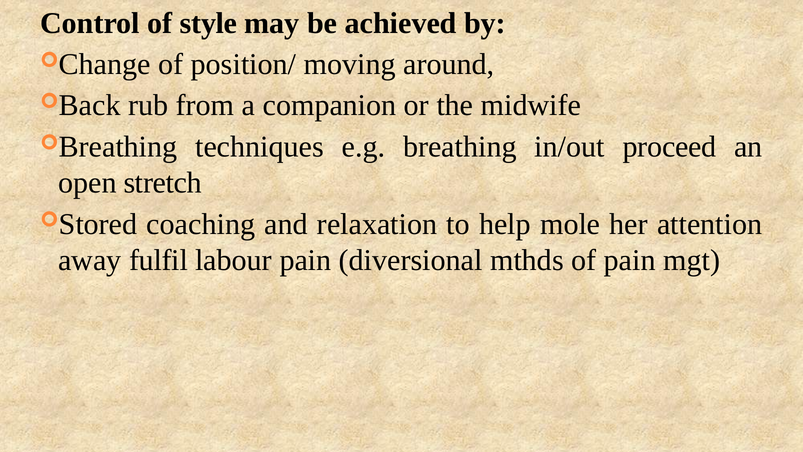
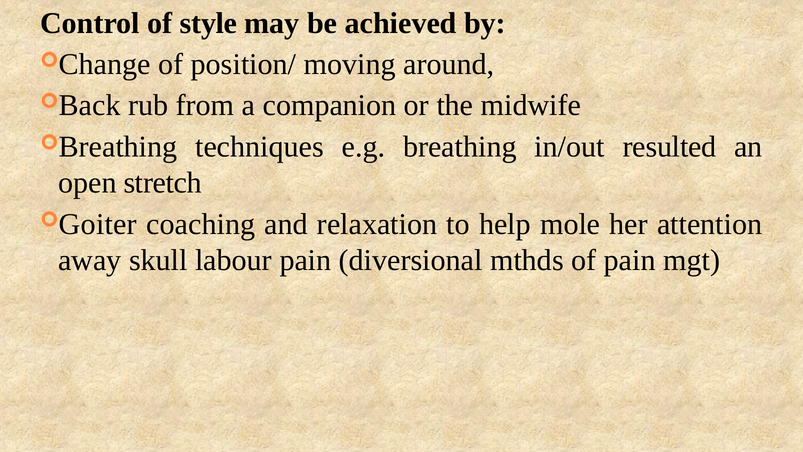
proceed: proceed -> resulted
Stored: Stored -> Goiter
fulfil: fulfil -> skull
